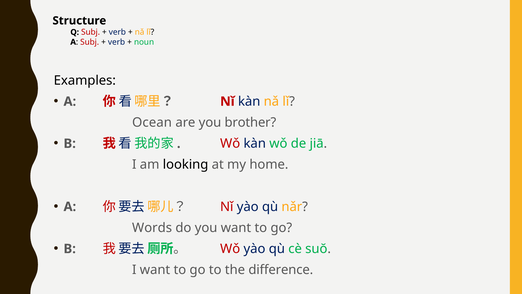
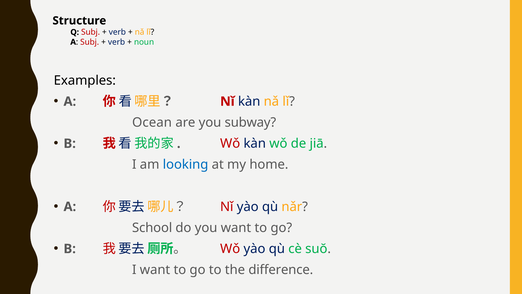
brother: brother -> subway
looking colour: black -> blue
Words: Words -> School
